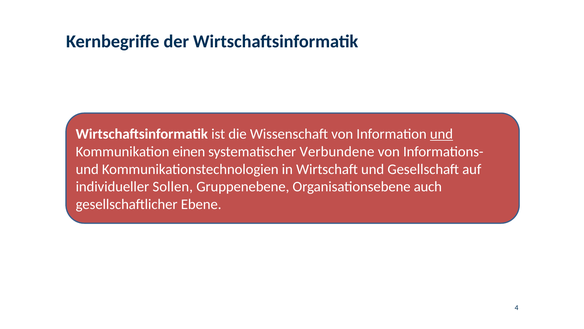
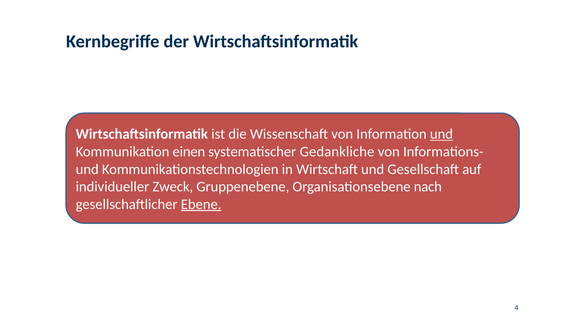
Verbundene: Verbundene -> Gedankliche
Sollen: Sollen -> Zweck
auch: auch -> nach
Ebene underline: none -> present
